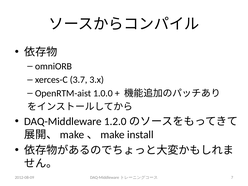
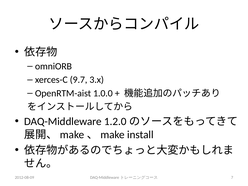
3.7: 3.7 -> 9.7
